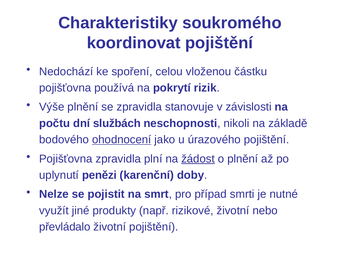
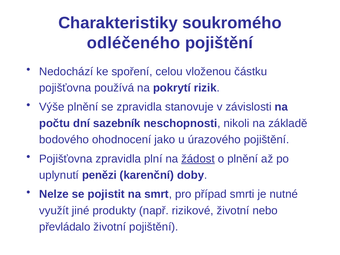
koordinovat: koordinovat -> odléčeného
službách: službách -> sazebník
ohodnocení underline: present -> none
